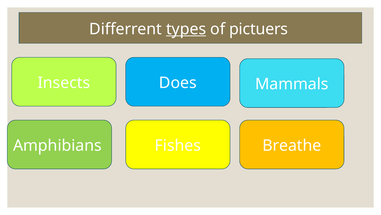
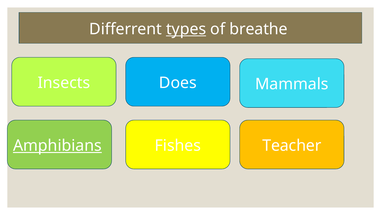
pictuers: pictuers -> breathe
Amphibians underline: none -> present
Breathe: Breathe -> Teacher
